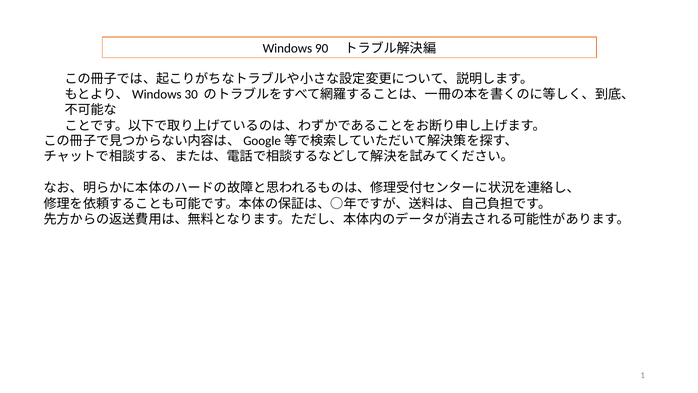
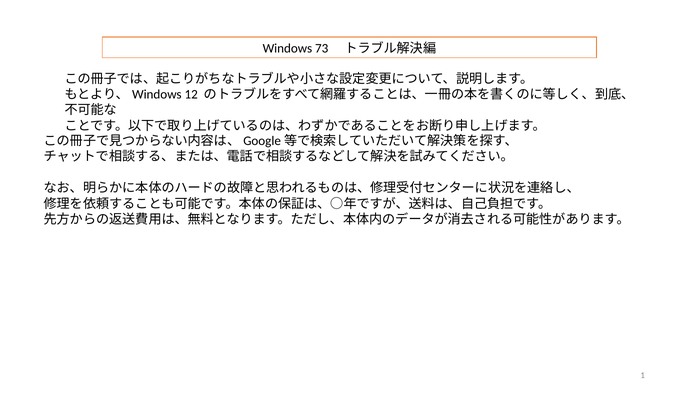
90: 90 -> 73
30: 30 -> 12
